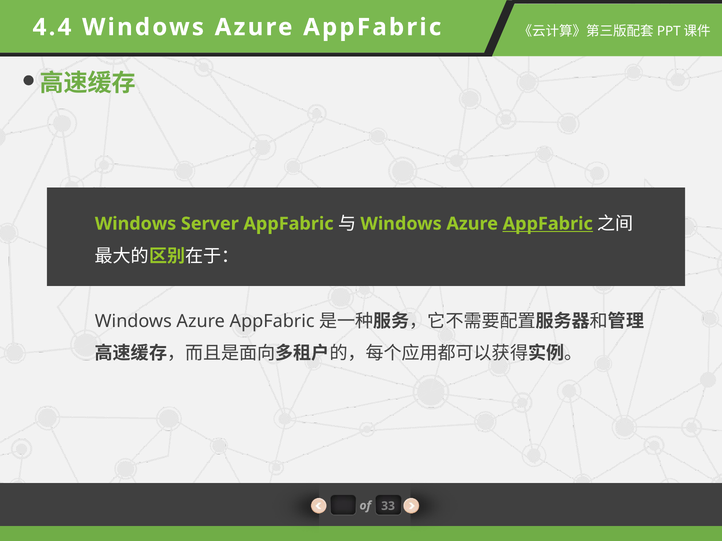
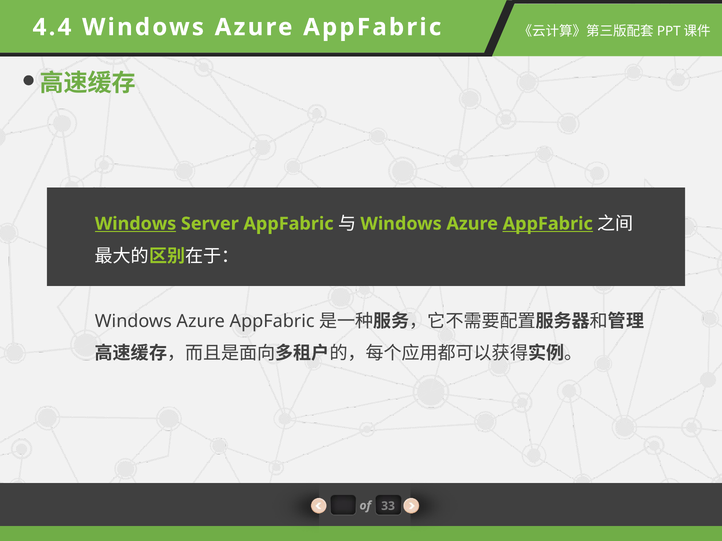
Windows at (136, 224) underline: none -> present
